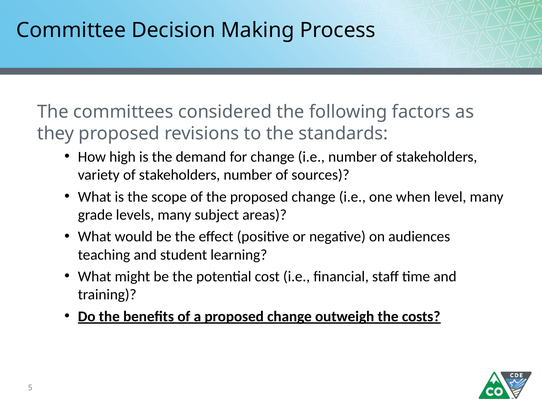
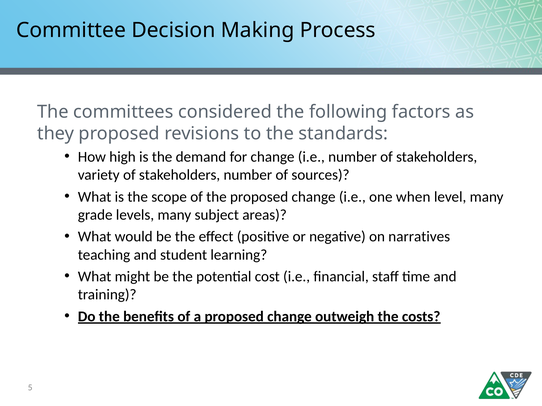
audiences: audiences -> narratives
